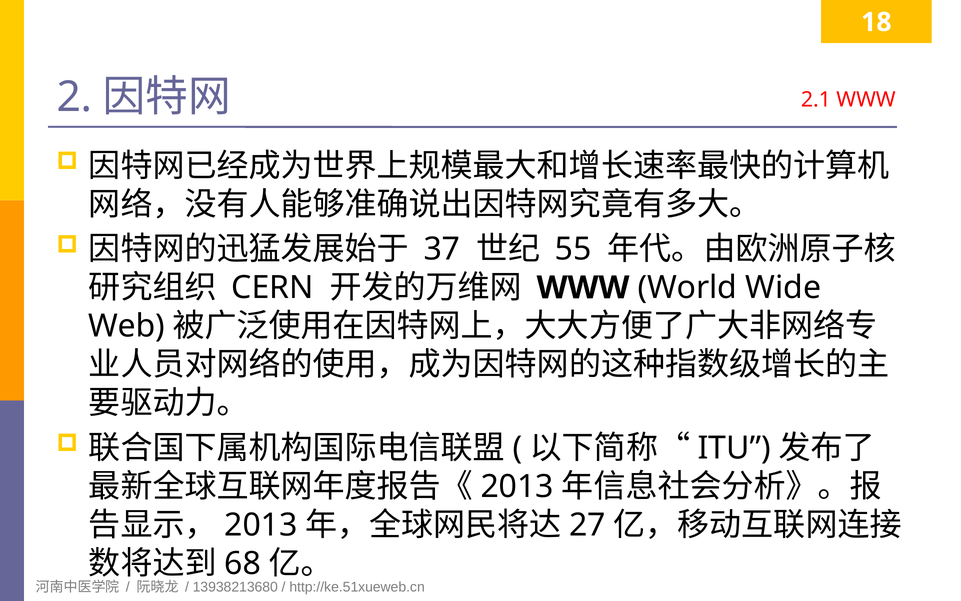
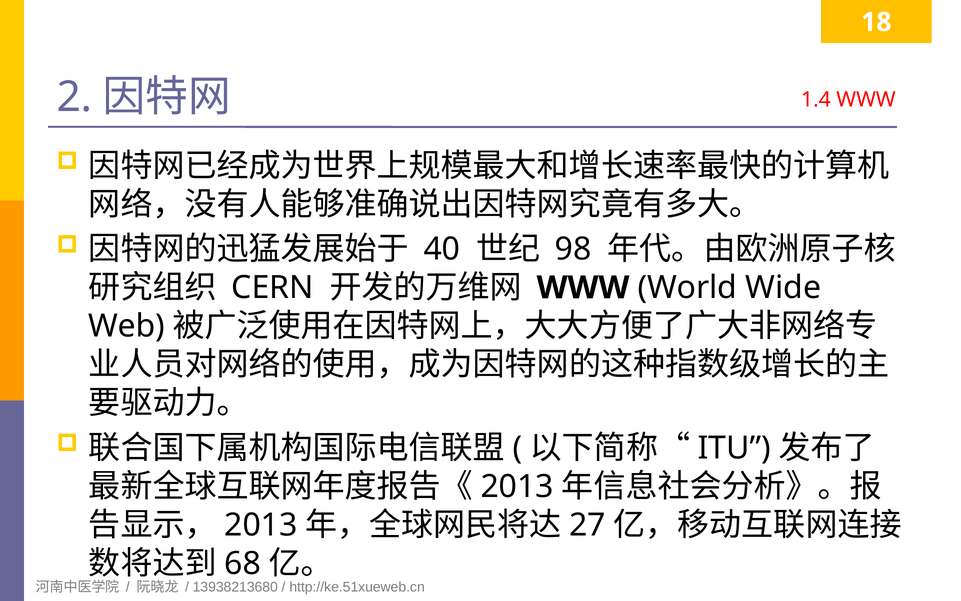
2.1: 2.1 -> 1.4
37: 37 -> 40
55: 55 -> 98
